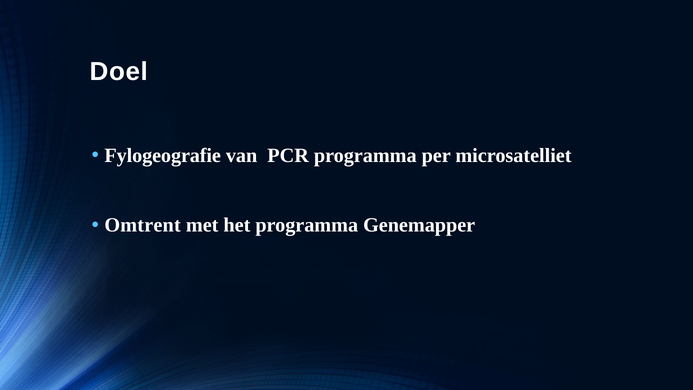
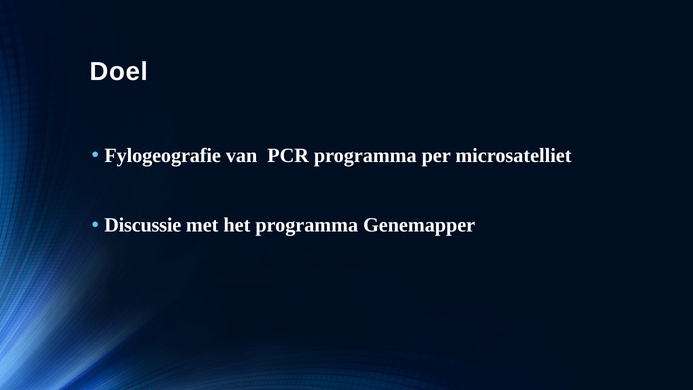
Omtrent: Omtrent -> Discussie
